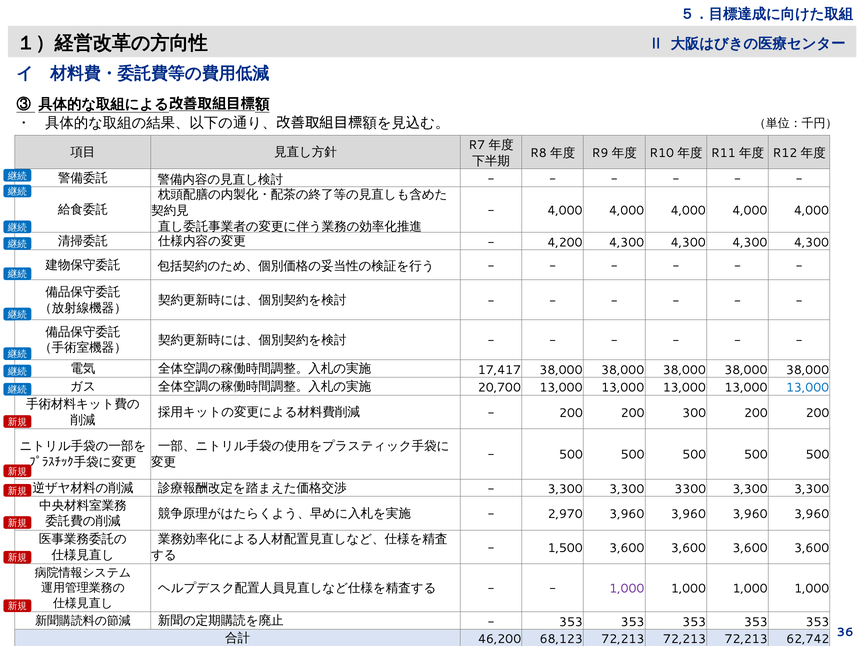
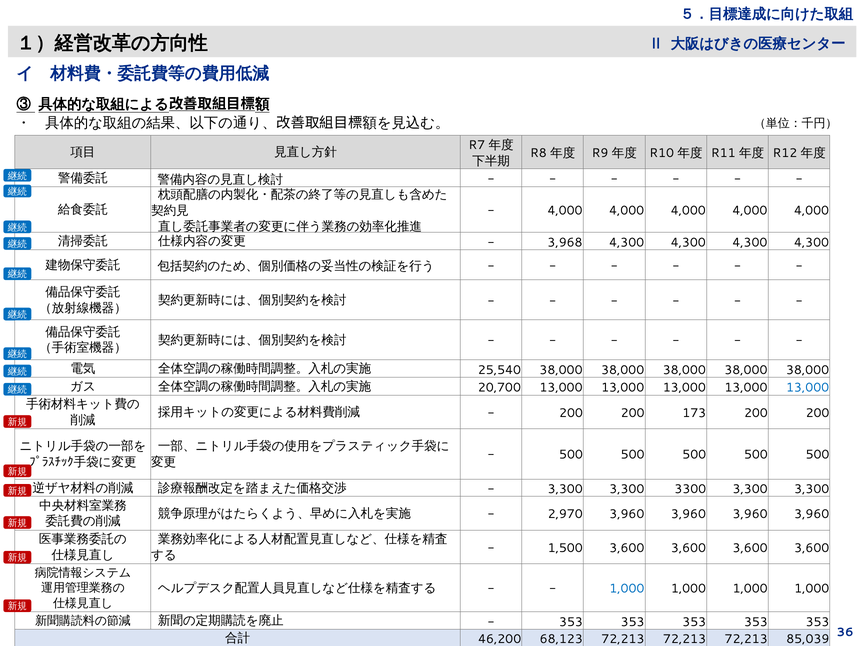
4,200: 4,200 -> 3,968
17,417: 17,417 -> 25,540
300: 300 -> 173
1,000 at (627, 589) colour: purple -> blue
62,742: 62,742 -> 85,039
